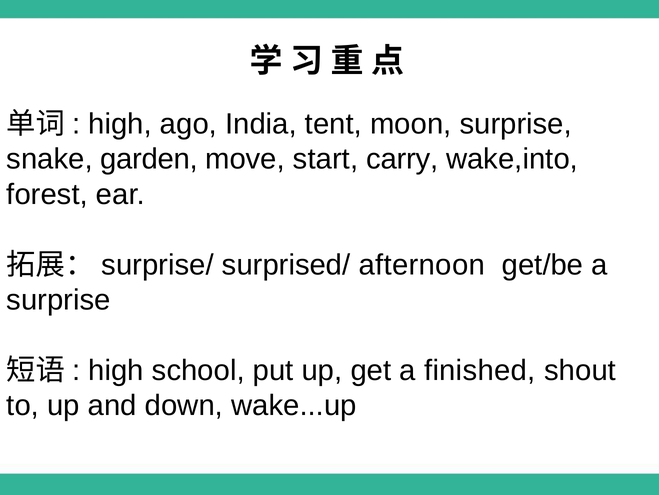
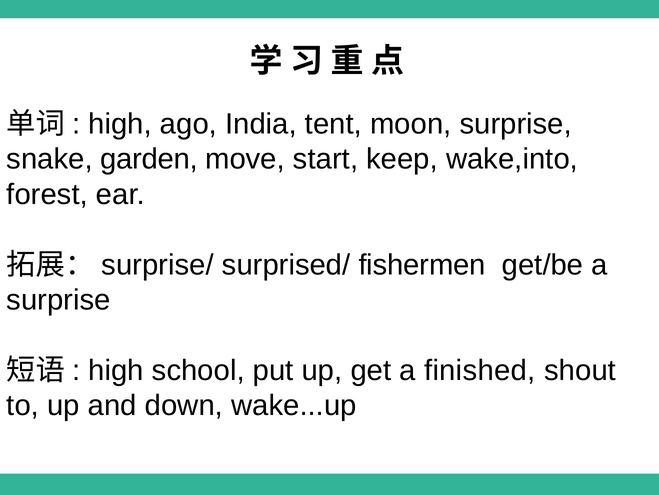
carry: carry -> keep
afternoon: afternoon -> fishermen
